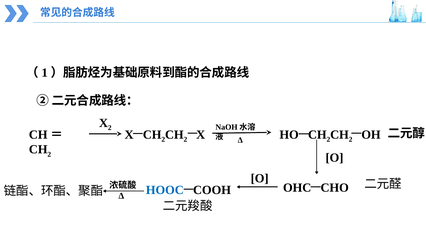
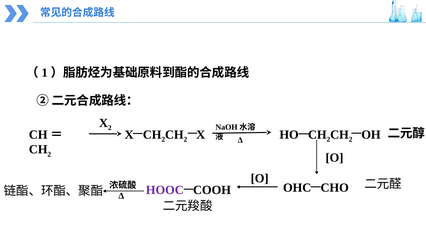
HOOC colour: blue -> purple
